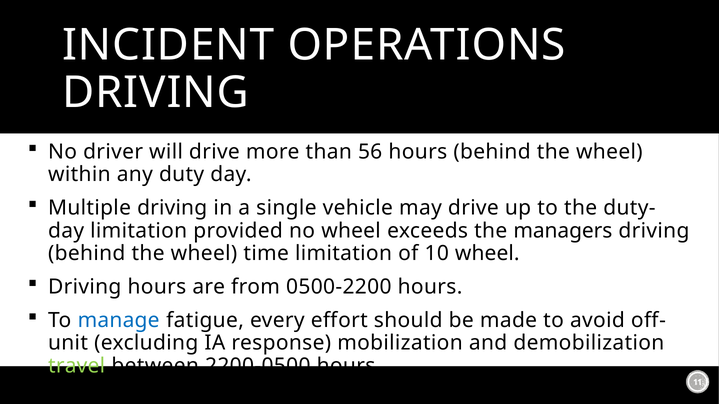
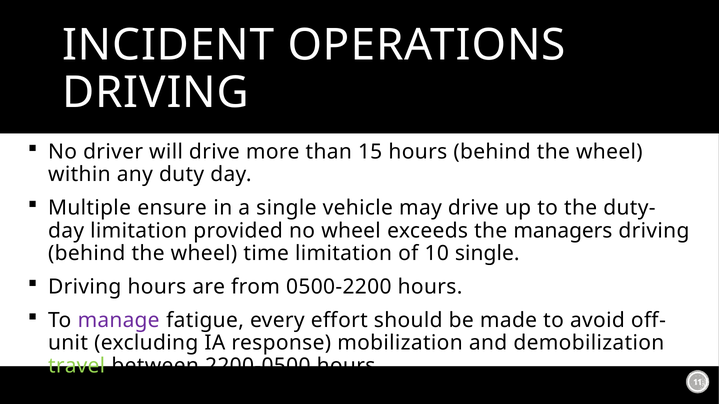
56: 56 -> 15
Multiple driving: driving -> ensure
10 wheel: wheel -> single
manage colour: blue -> purple
